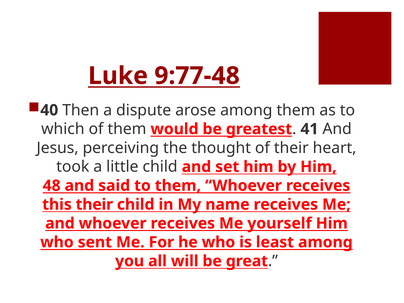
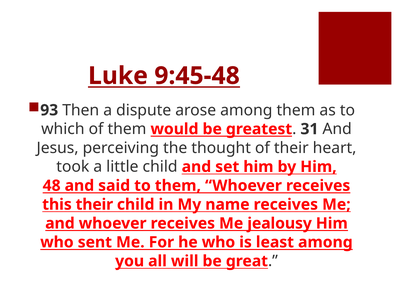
9:77-48: 9:77-48 -> 9:45-48
40: 40 -> 93
41: 41 -> 31
yourself: yourself -> jealousy
